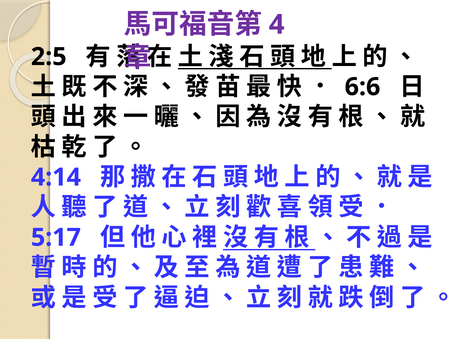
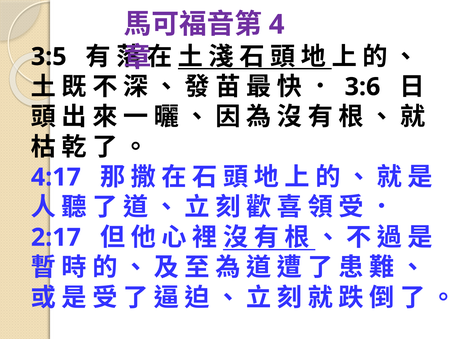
2:5: 2:5 -> 3:5
6:6: 6:6 -> 3:6
4:14: 4:14 -> 4:17
5:17: 5:17 -> 2:17
